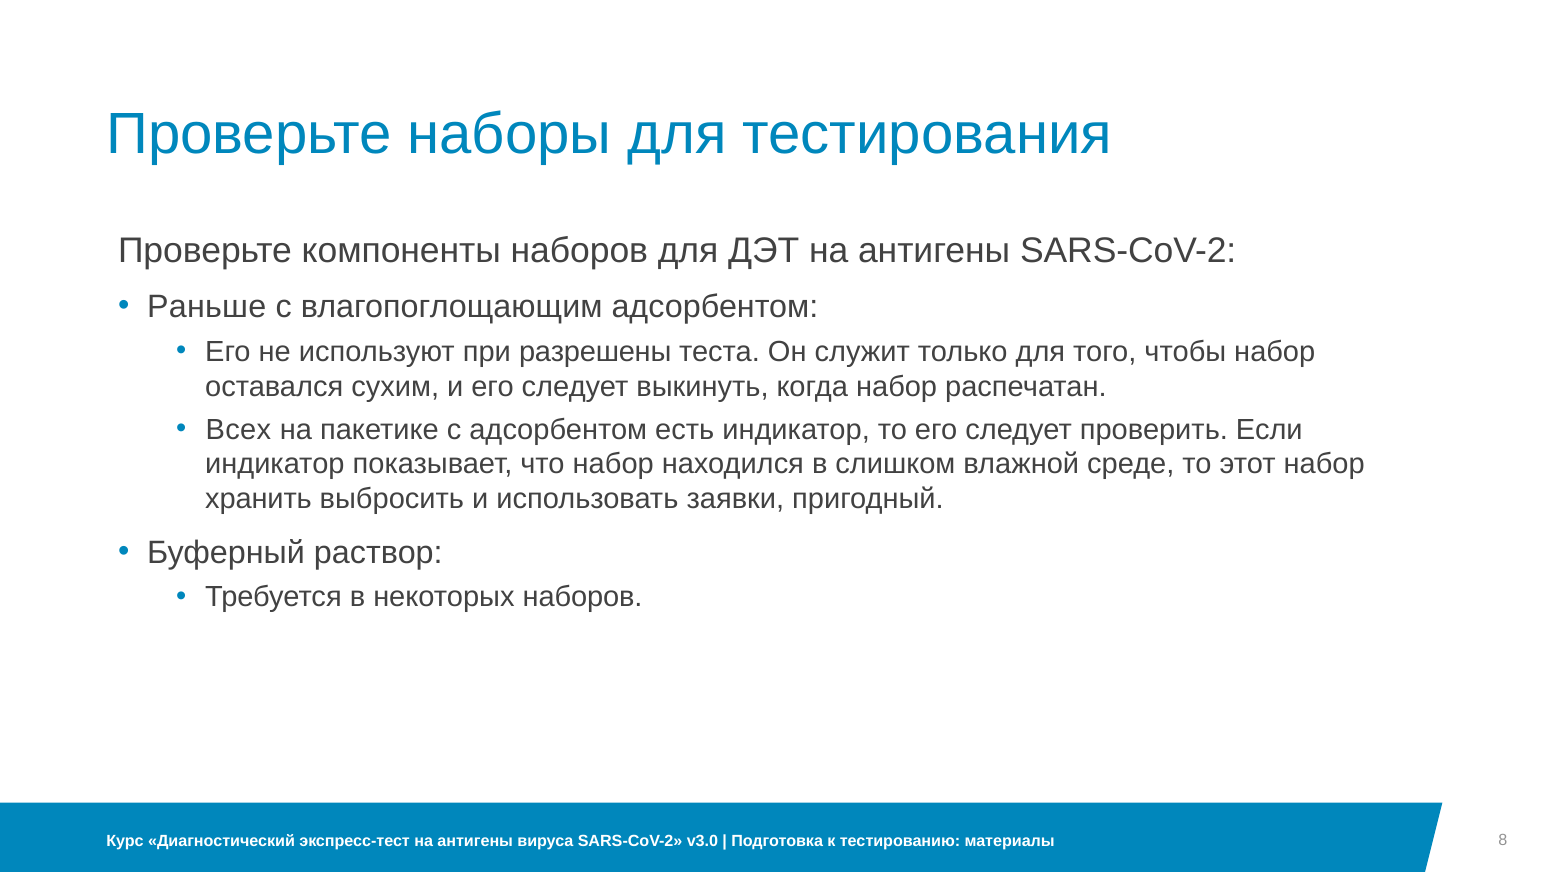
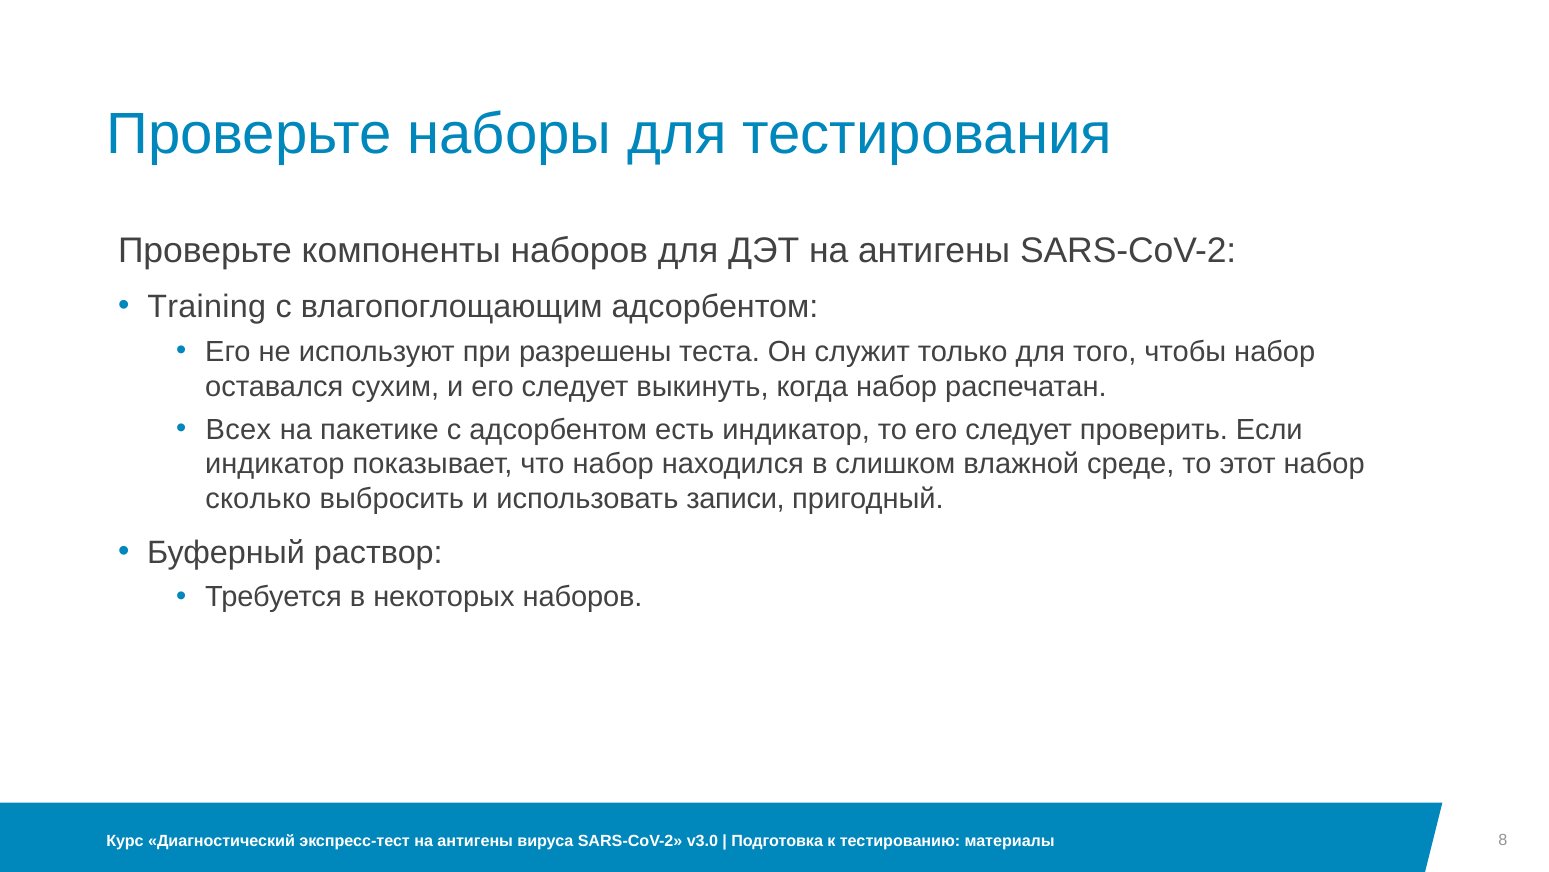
Раньше: Раньше -> Training
хранить: хранить -> сколько
заявки: заявки -> записи
